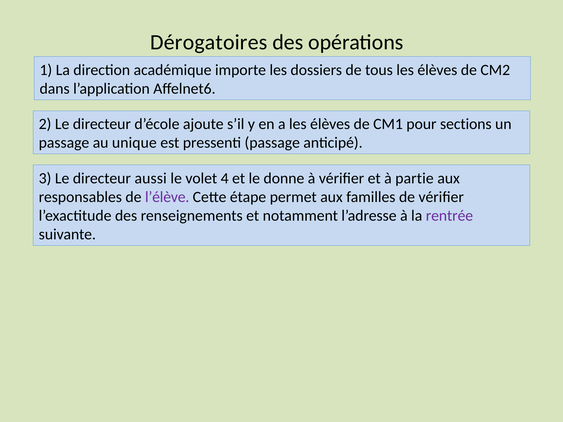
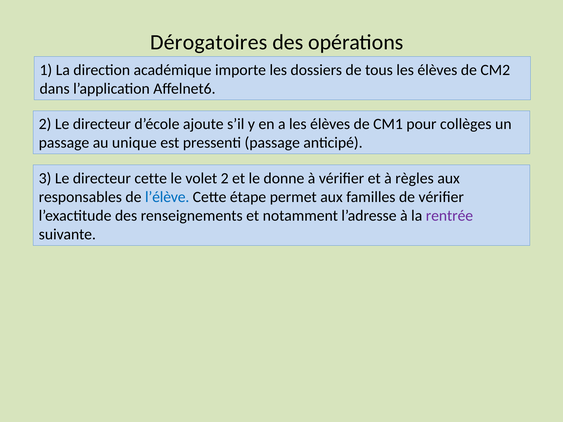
sections: sections -> collèges
directeur aussi: aussi -> cette
volet 4: 4 -> 2
partie: partie -> règles
l’élève colour: purple -> blue
